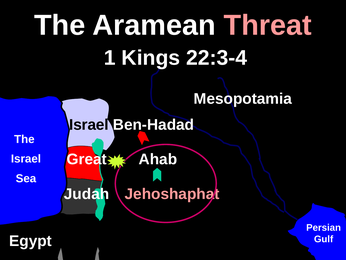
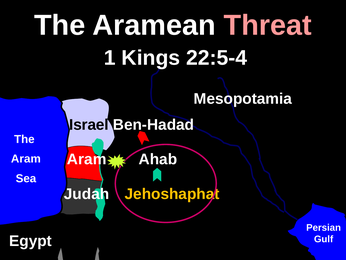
22:3-4: 22:3-4 -> 22:5-4
Great at (87, 159): Great -> Aram
Israel at (26, 159): Israel -> Aram
Jehoshaphat colour: pink -> yellow
